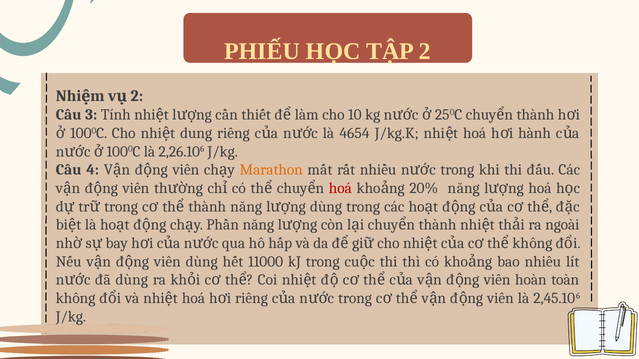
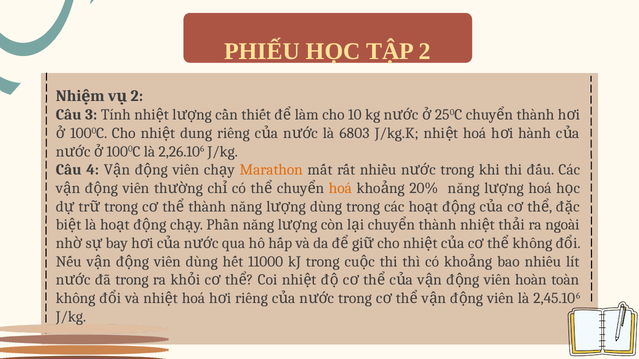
4654: 4654 -> 6803
hoá at (340, 188) colour: red -> orange
đã dùng: dùng -> trong
